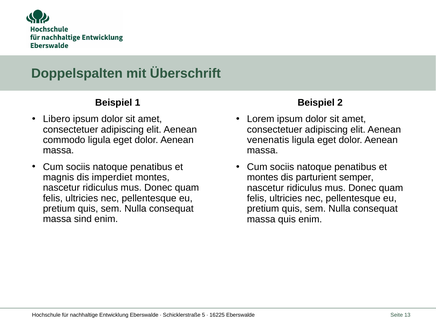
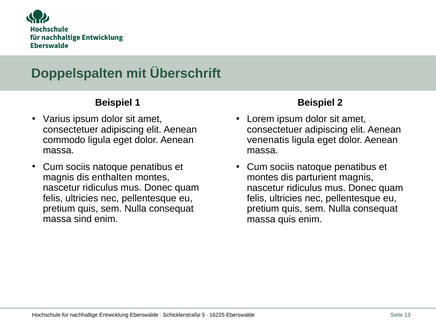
Libero: Libero -> Varius
imperdiet: imperdiet -> enthalten
parturient semper: semper -> magnis
